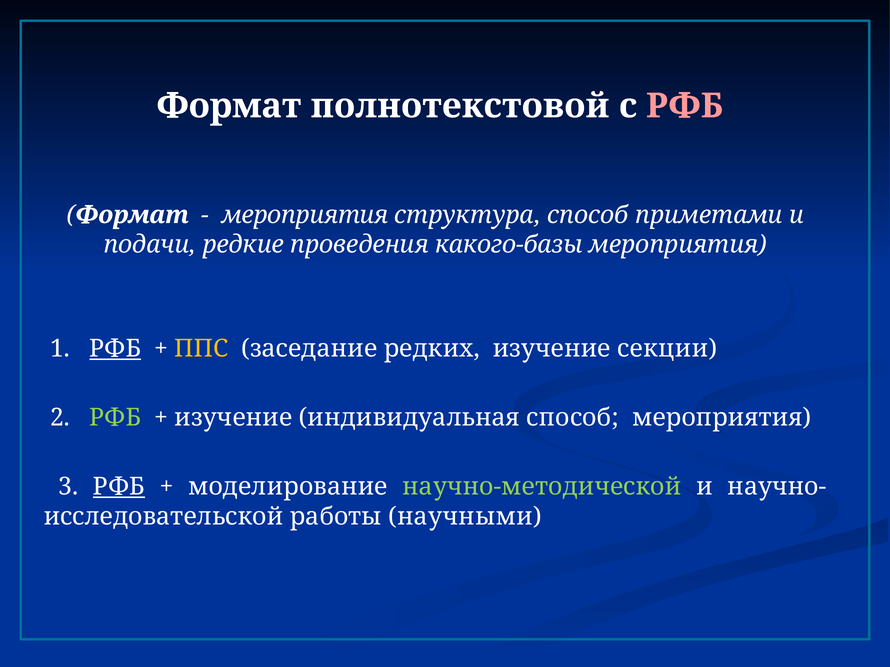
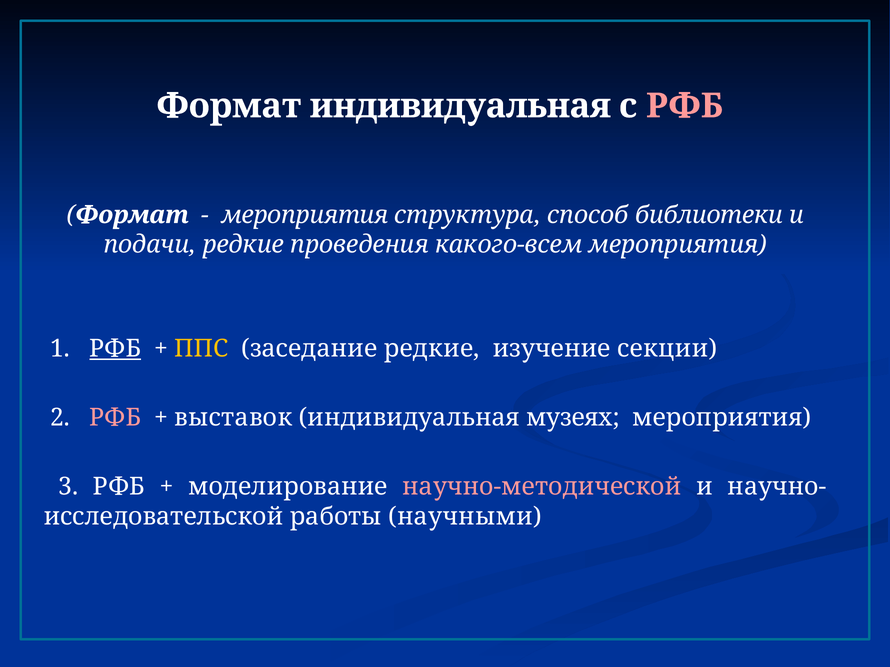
Формат полнотекстовой: полнотекстовой -> индивидуальная
приметами: приметами -> библиотеки
какого-базы: какого-базы -> какого-всем
заседание редких: редких -> редкие
РФБ at (115, 418) colour: light green -> pink
изучение at (233, 418): изучение -> выставок
индивидуальная способ: способ -> музеях
РФБ at (119, 487) underline: present -> none
научно-методической colour: light green -> pink
